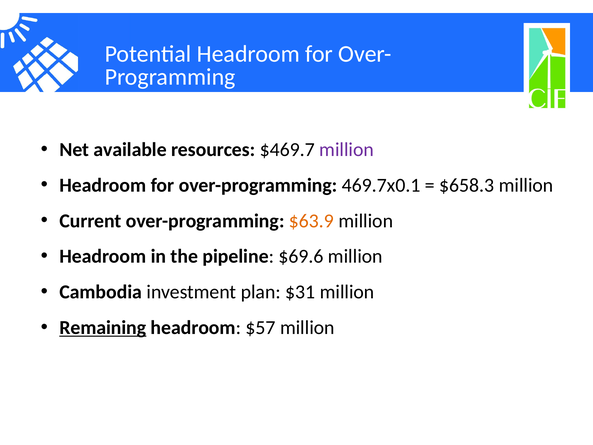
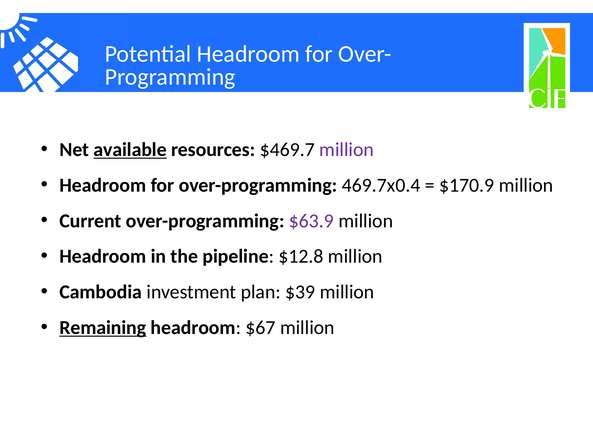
available underline: none -> present
469.7x0.1: 469.7x0.1 -> 469.7x0.4
$658.3: $658.3 -> $170.9
$63.9 colour: orange -> purple
$69.6: $69.6 -> $12.8
$31: $31 -> $39
$57: $57 -> $67
